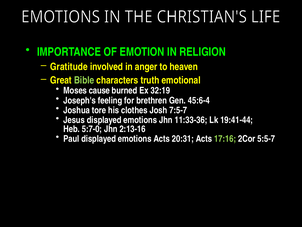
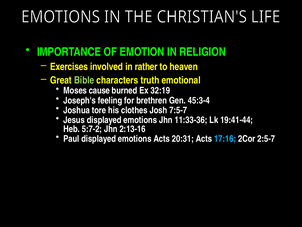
Gratitude: Gratitude -> Exercises
anger: anger -> rather
45:6-4: 45:6-4 -> 45:3-4
5:7-0: 5:7-0 -> 5:7-2
17:16 colour: light green -> light blue
5:5-7: 5:5-7 -> 2:5-7
